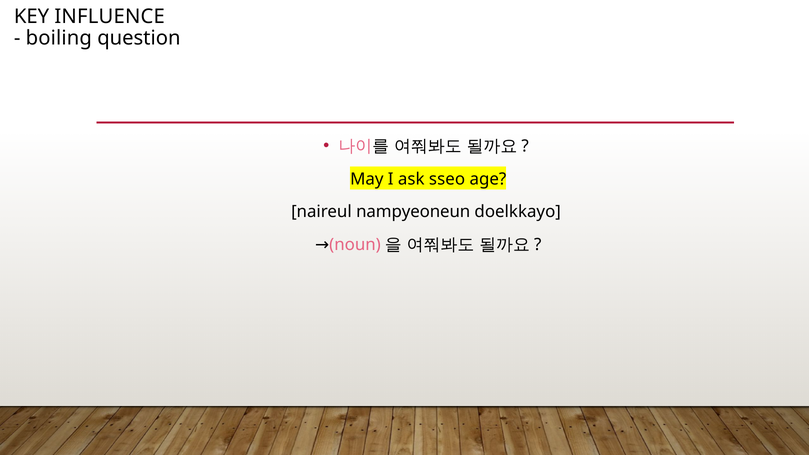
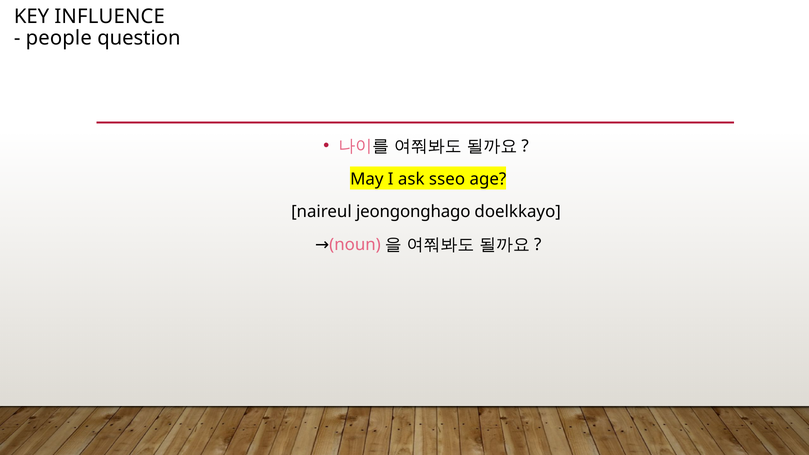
boiling: boiling -> people
nampyeoneun: nampyeoneun -> jeongonghago
